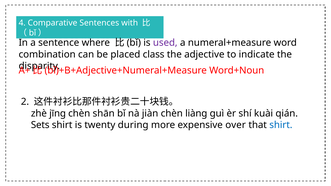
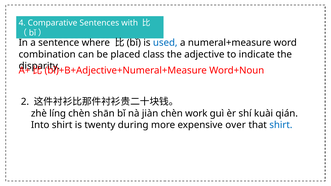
used colour: purple -> blue
jīng: jīng -> líng
liàng: liàng -> work
Sets: Sets -> Into
